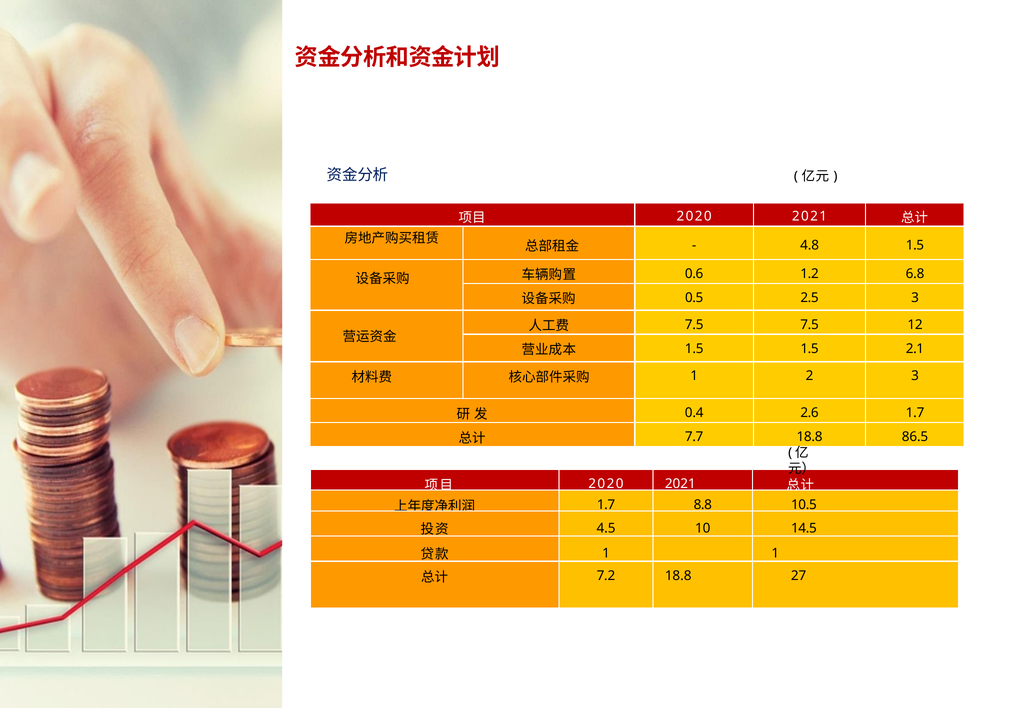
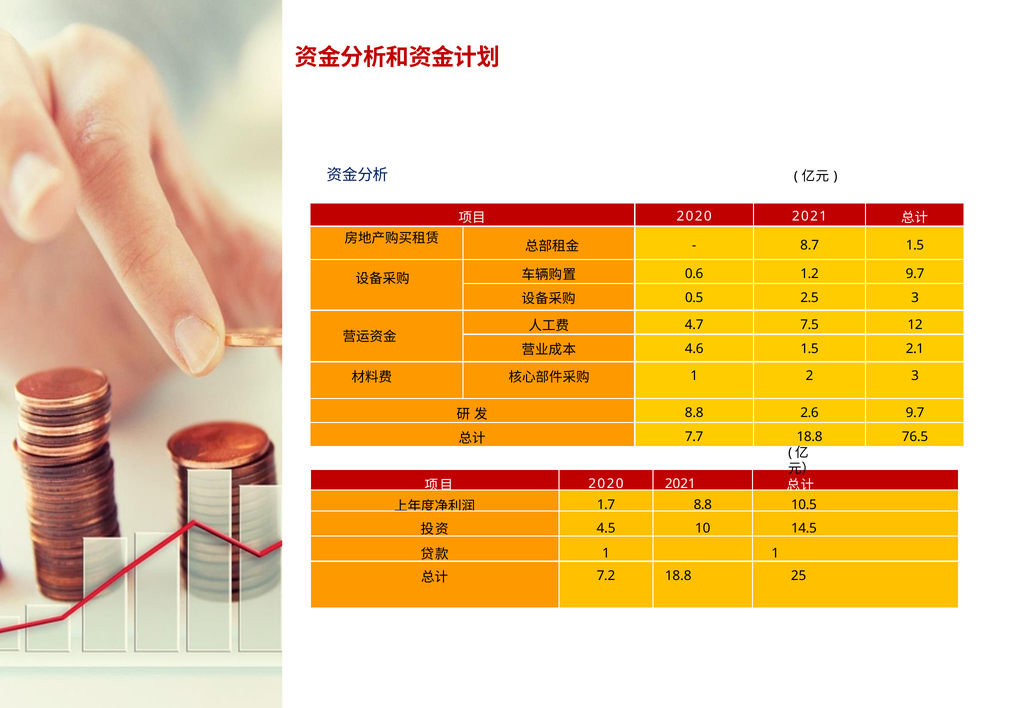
4.8: 4.8 -> 8.7
1.2 6.8: 6.8 -> 9.7
7.5 at (694, 325): 7.5 -> 4.7
1.5 at (694, 349): 1.5 -> 4.6
0.4 at (694, 413): 0.4 -> 8.8
2.6 1.7: 1.7 -> 9.7
86.5: 86.5 -> 76.5
27: 27 -> 25
